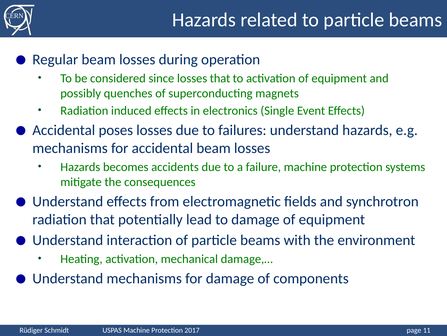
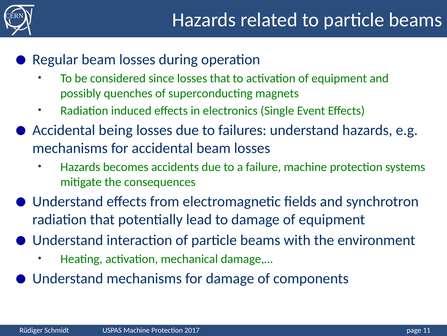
poses: poses -> being
